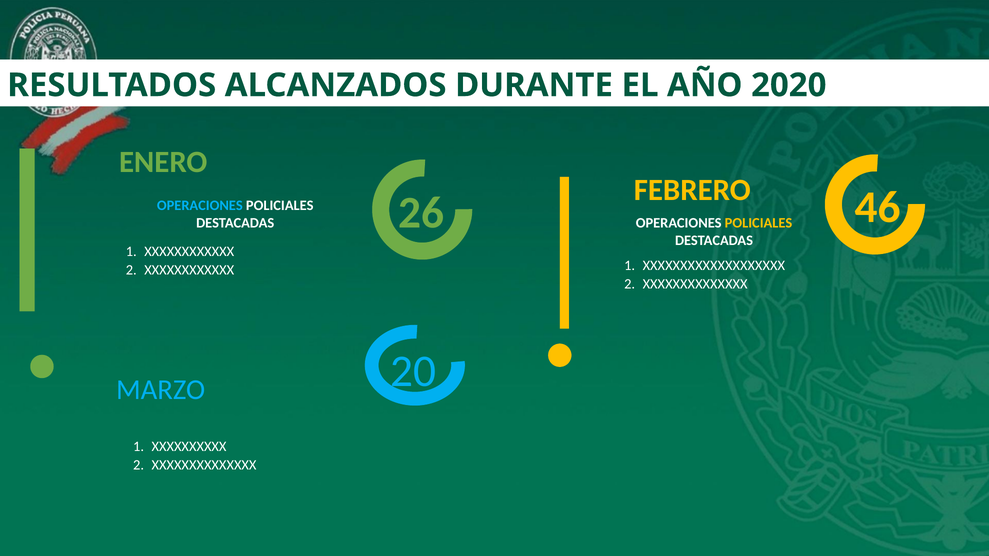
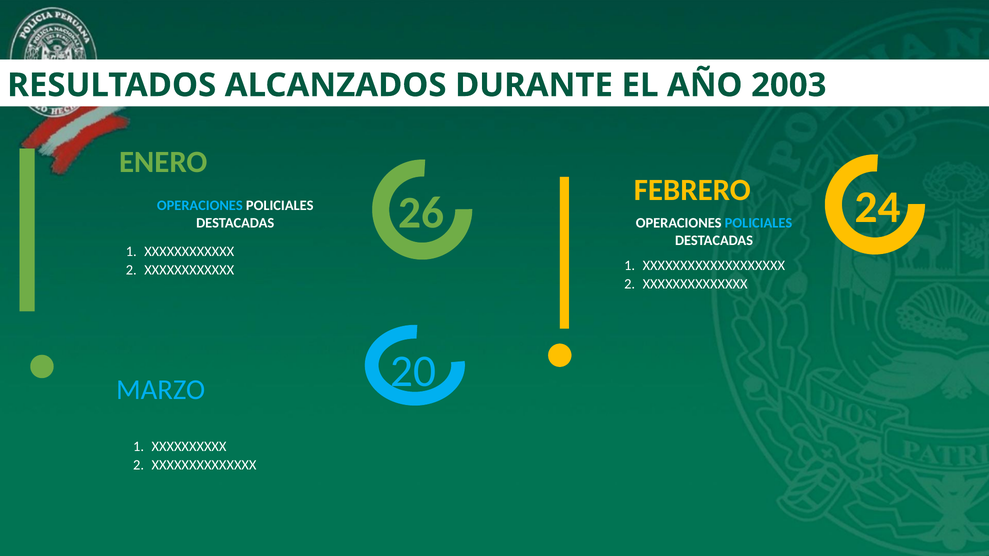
2020: 2020 -> 2003
46: 46 -> 24
POLICIALES at (759, 223) colour: yellow -> light blue
